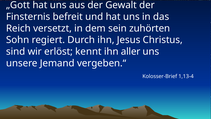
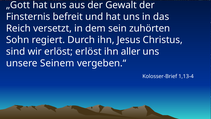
erlöst kennt: kennt -> erlöst
Jemand: Jemand -> Seinem
